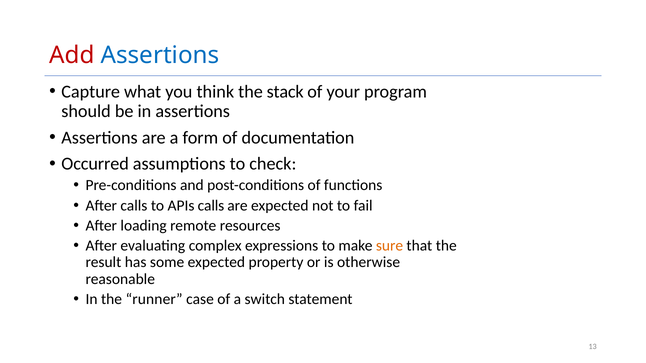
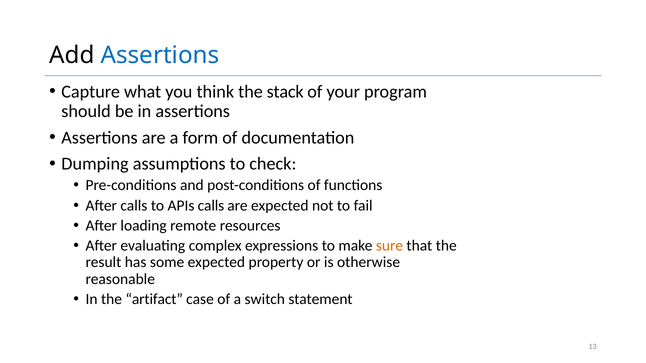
Add colour: red -> black
Occurred: Occurred -> Dumping
runner: runner -> artifact
